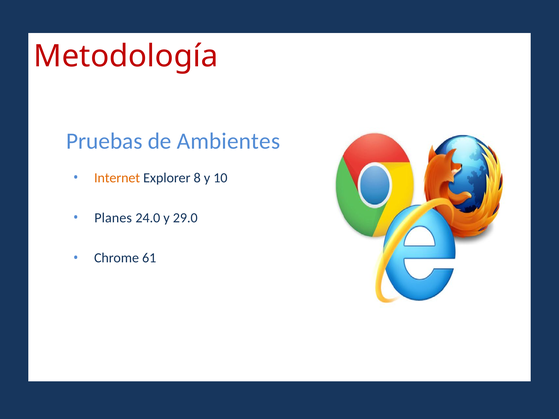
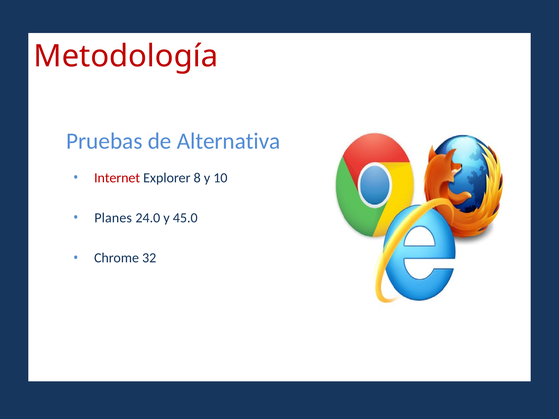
Ambientes: Ambientes -> Alternativa
Internet colour: orange -> red
29.0: 29.0 -> 45.0
61: 61 -> 32
